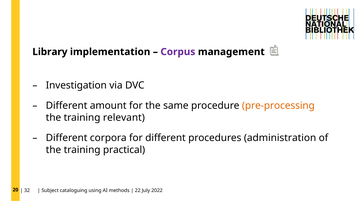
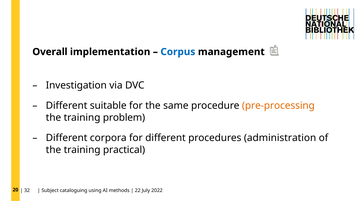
Library: Library -> Overall
Corpus colour: purple -> blue
amount: amount -> suitable
relevant: relevant -> problem
